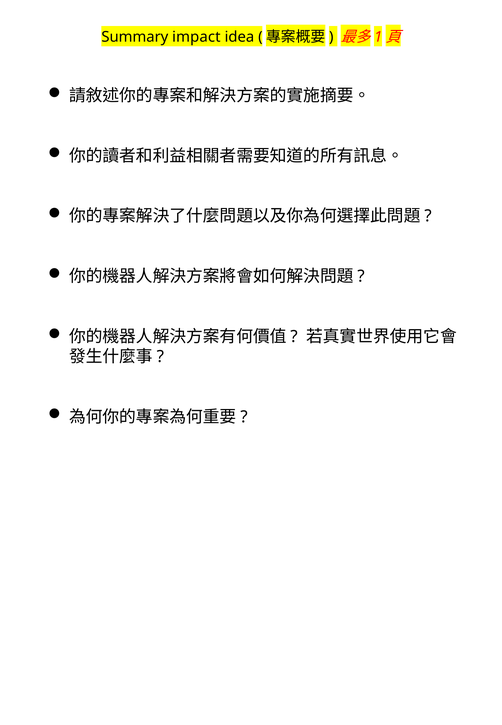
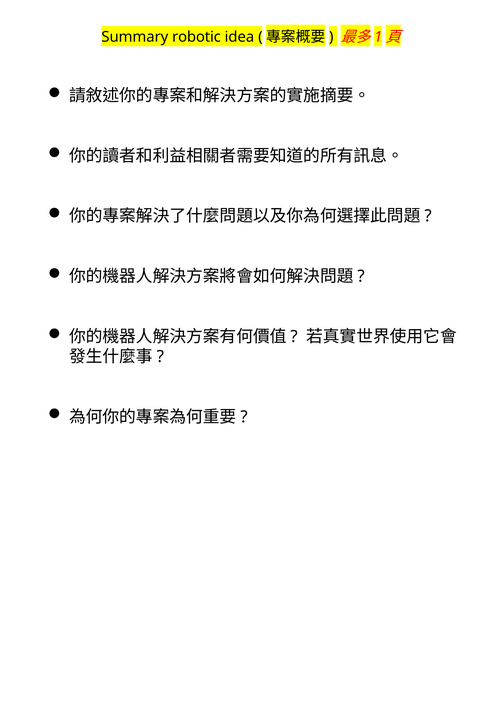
impact: impact -> robotic
